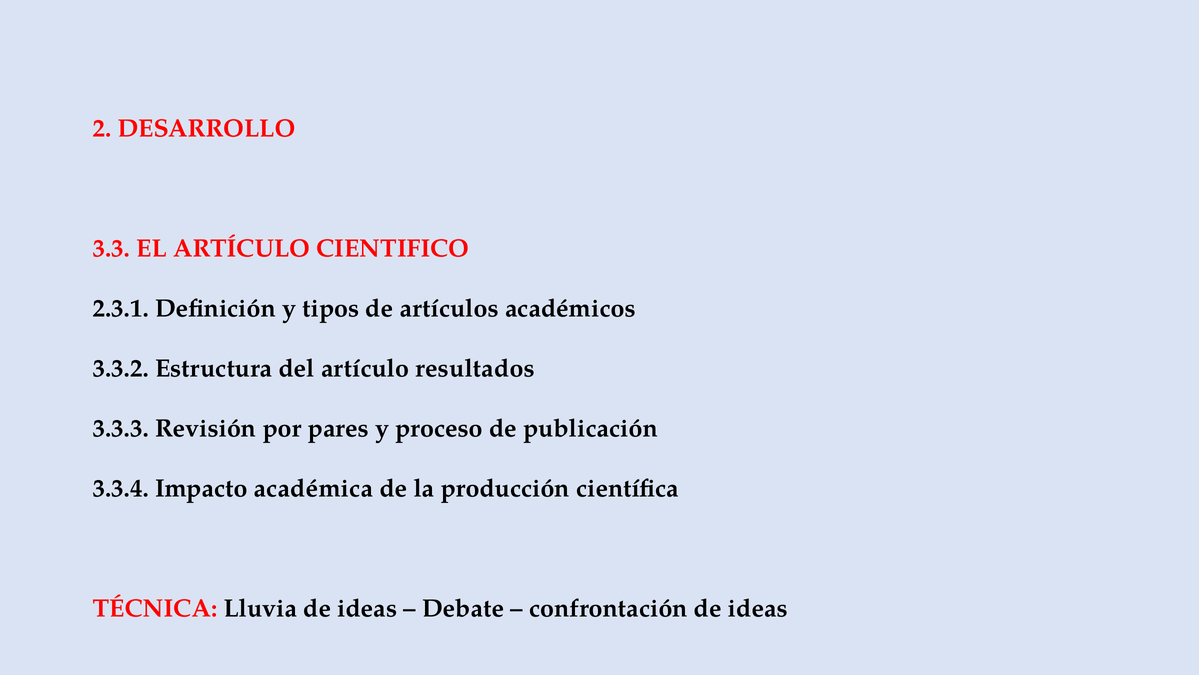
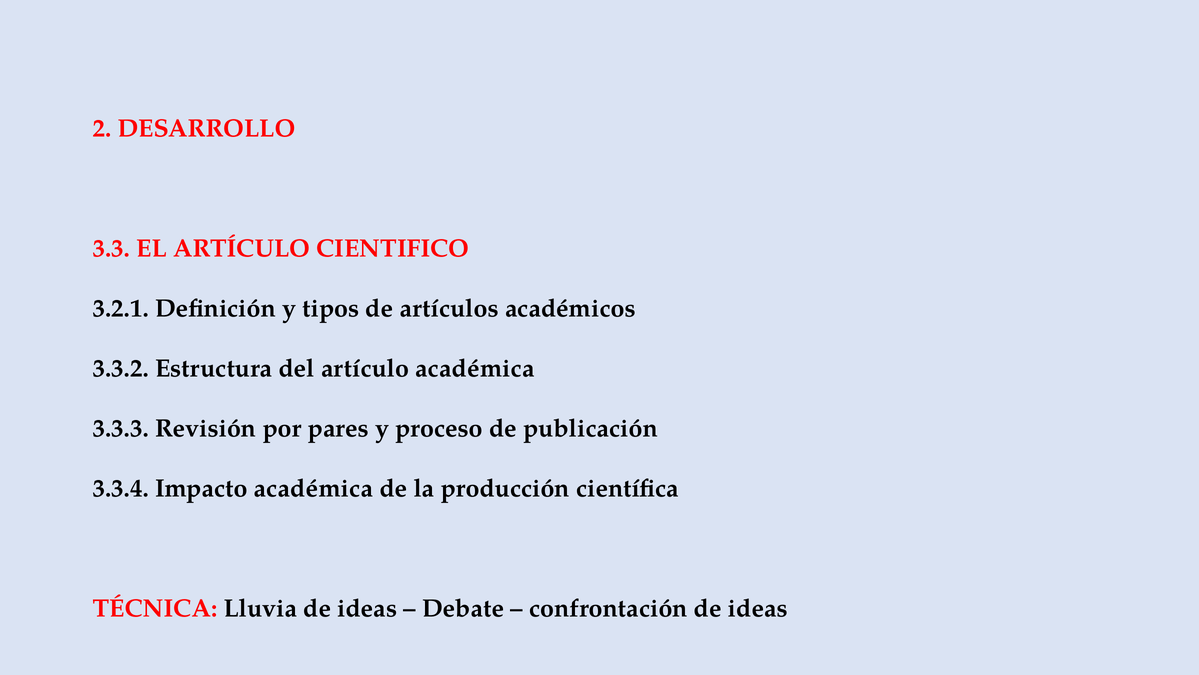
2.3.1: 2.3.1 -> 3.2.1
artículo resultados: resultados -> académica
